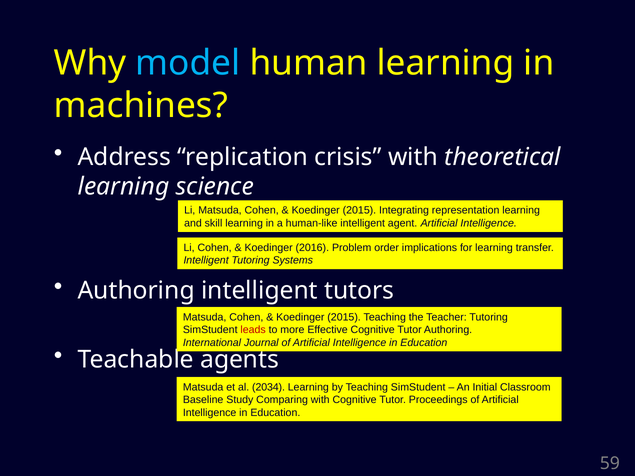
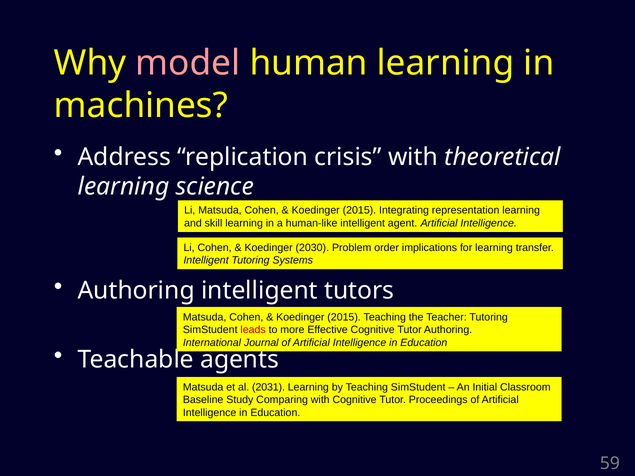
model colour: light blue -> pink
2016: 2016 -> 2030
2034: 2034 -> 2031
